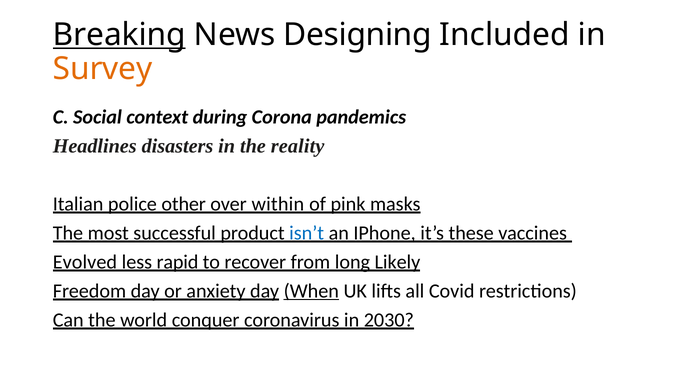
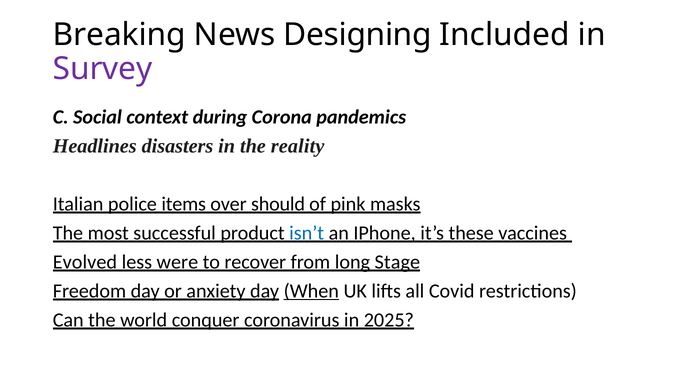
Breaking underline: present -> none
Survey colour: orange -> purple
other: other -> items
within: within -> should
rapid: rapid -> were
Likely: Likely -> Stage
2030: 2030 -> 2025
